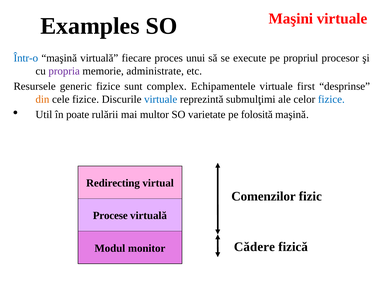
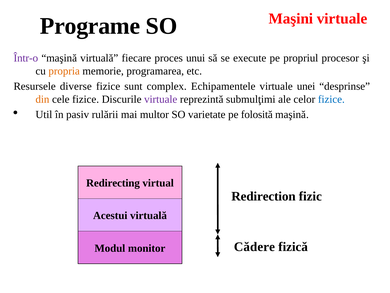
Examples: Examples -> Programe
Într-o colour: blue -> purple
propria colour: purple -> orange
administrate: administrate -> programarea
generic: generic -> diverse
first: first -> unei
virtuale at (161, 99) colour: blue -> purple
poate: poate -> pasiv
Comenzilor: Comenzilor -> Redirection
Procese: Procese -> Acestui
